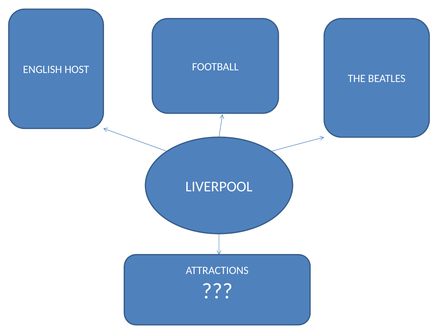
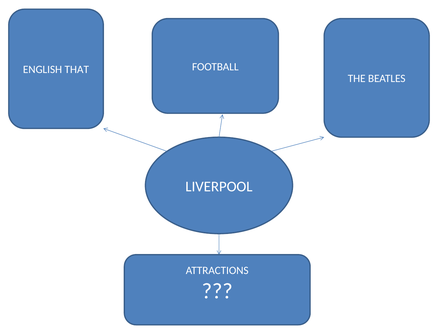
HOST: HOST -> THAT
